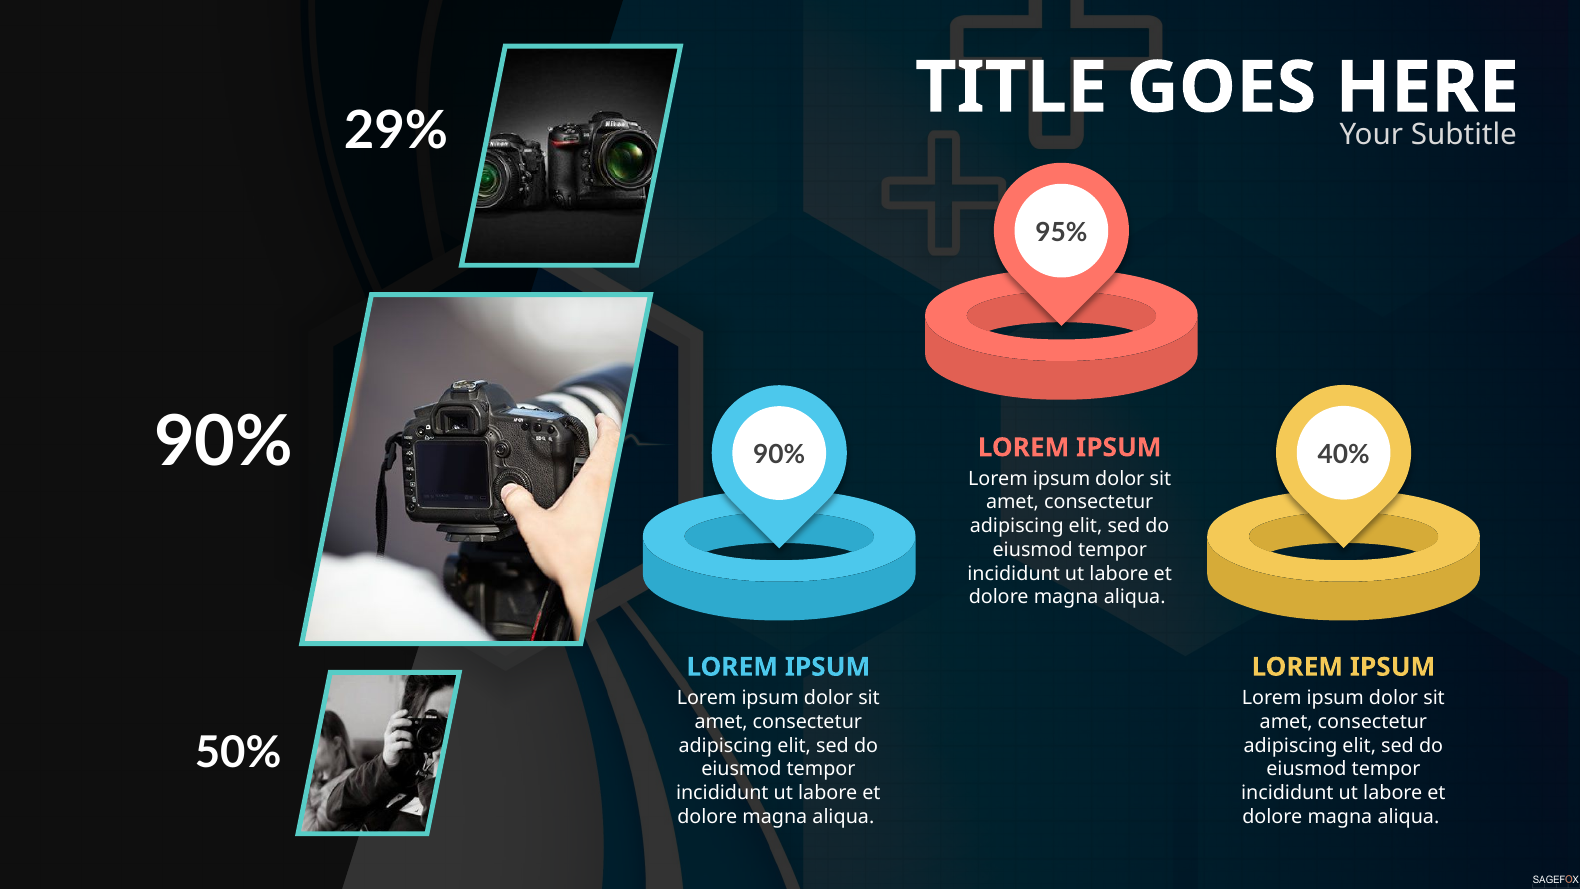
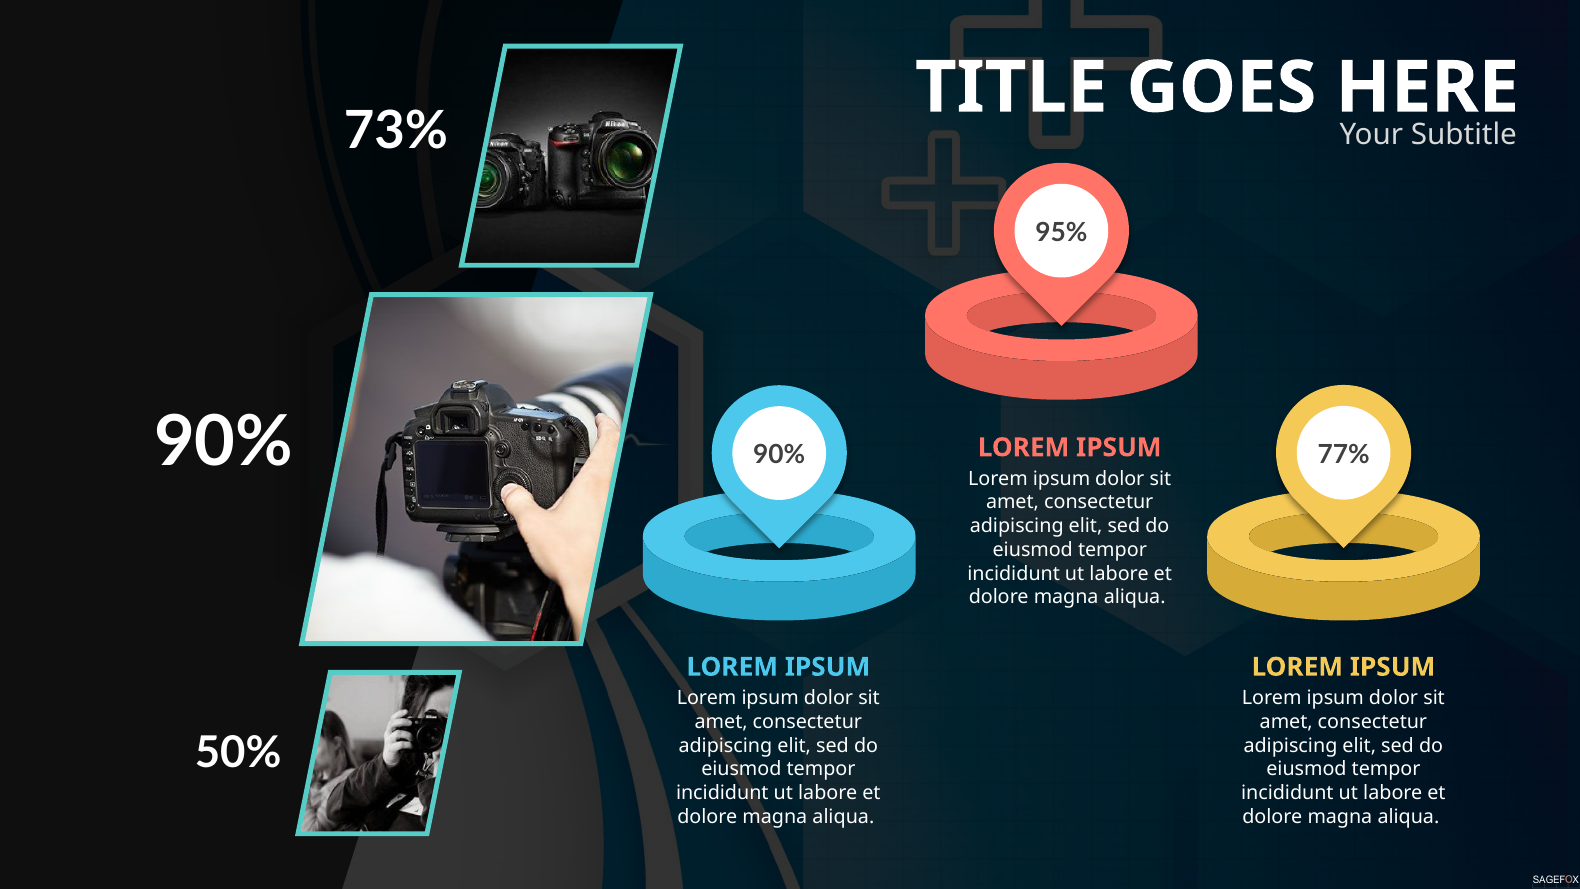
29%: 29% -> 73%
40%: 40% -> 77%
